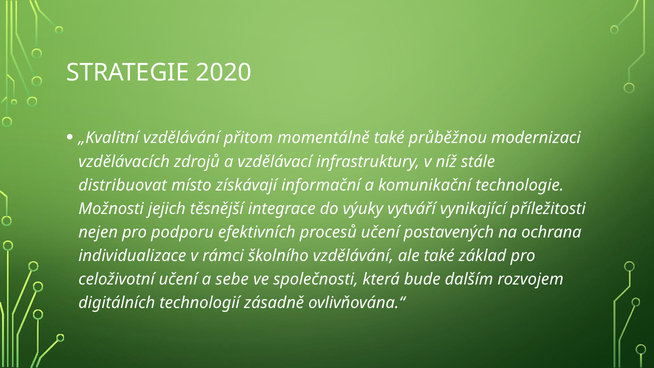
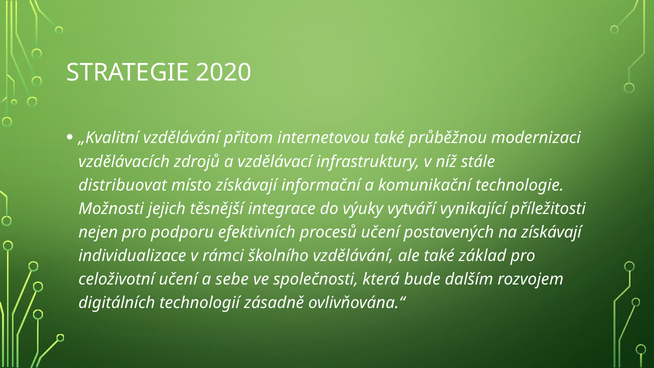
momentálně: momentálně -> internetovou
na ochrana: ochrana -> získávají
